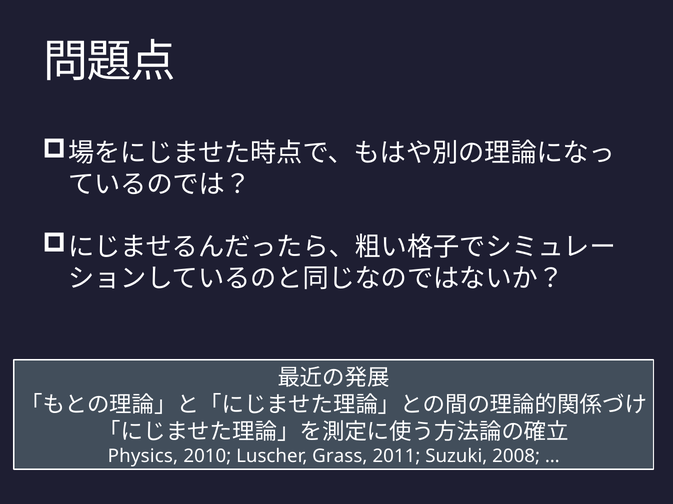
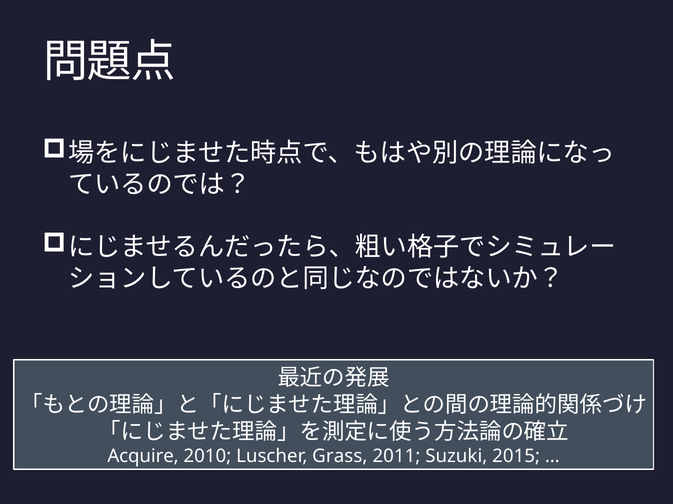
Physics: Physics -> Acquire
2008: 2008 -> 2015
